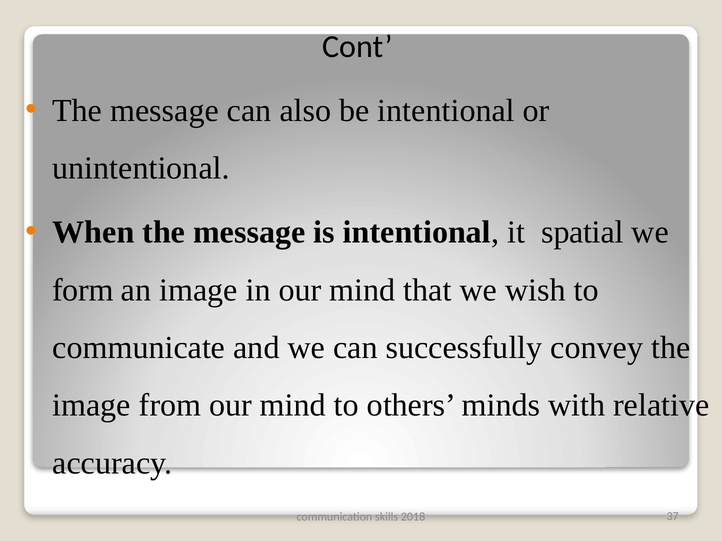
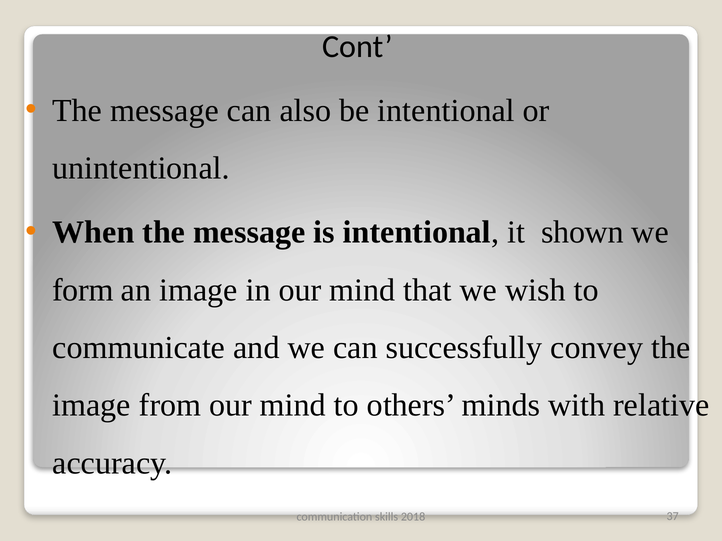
spatial: spatial -> shown
